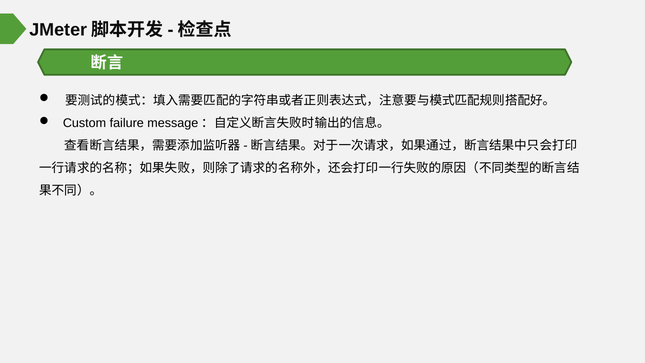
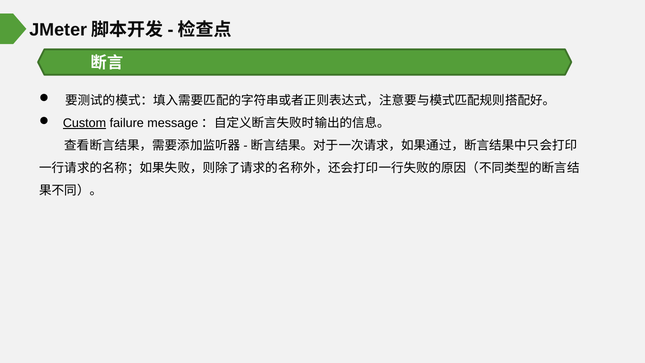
Custom underline: none -> present
